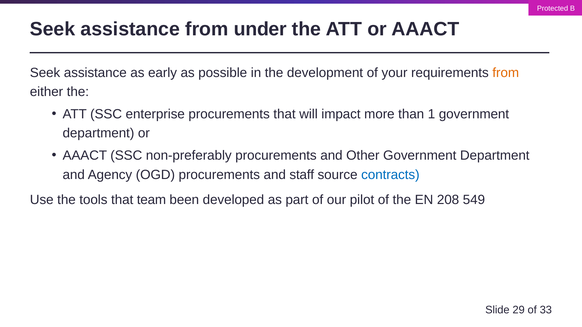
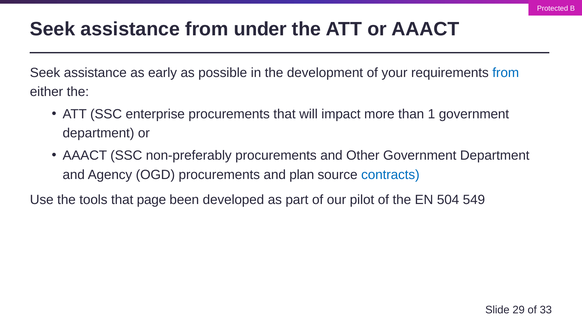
from at (506, 73) colour: orange -> blue
staff: staff -> plan
team: team -> page
208: 208 -> 504
